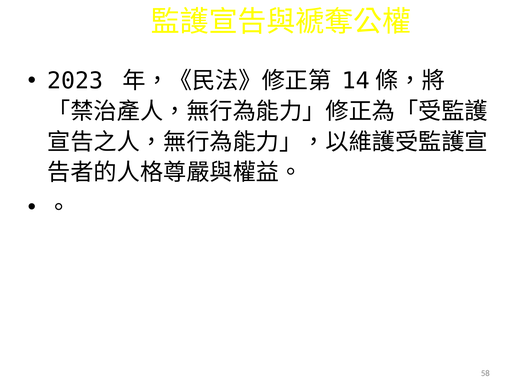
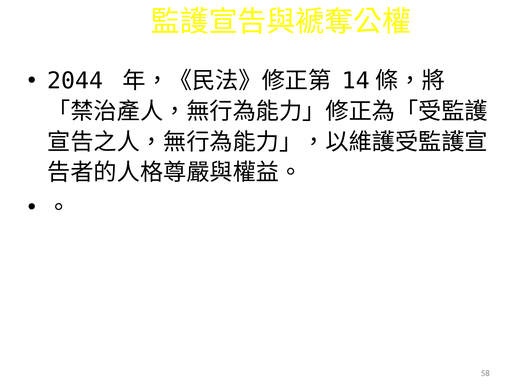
2023: 2023 -> 2044
